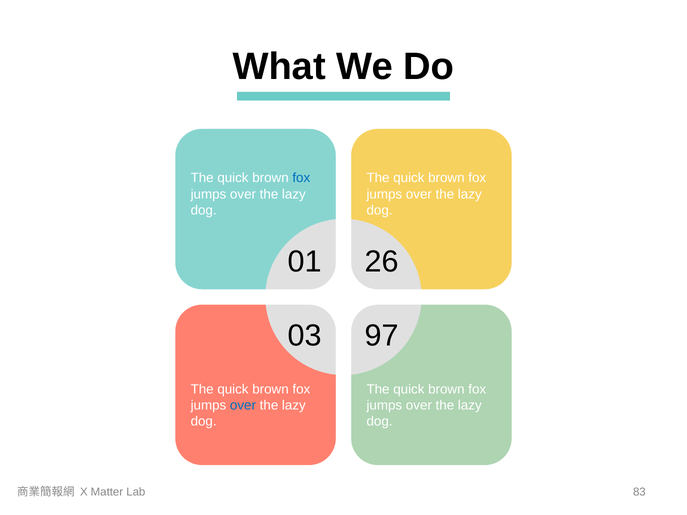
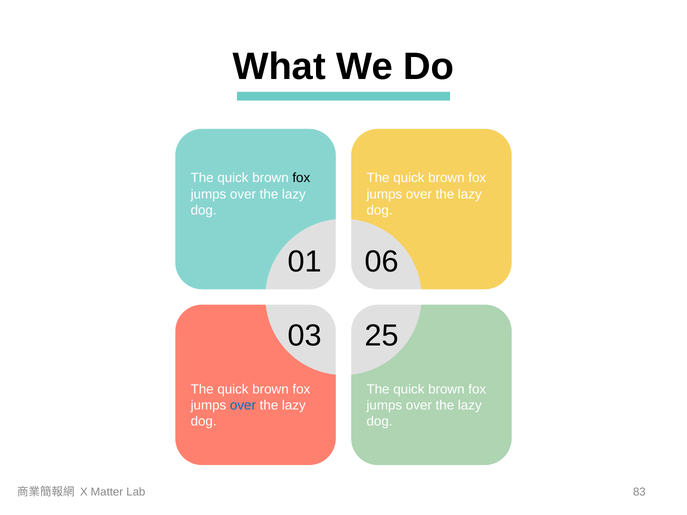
fox at (301, 178) colour: blue -> black
26: 26 -> 06
97: 97 -> 25
